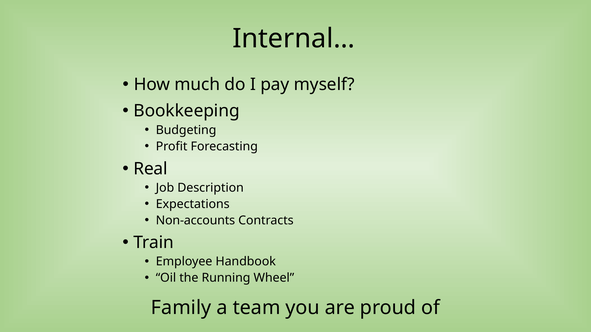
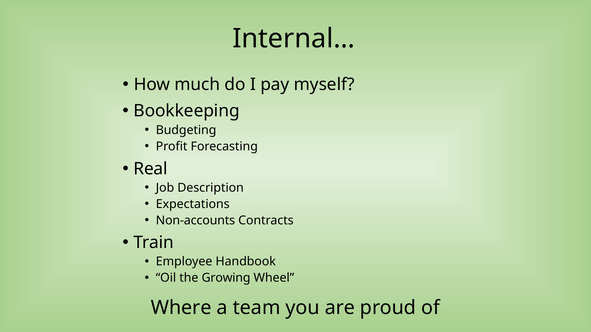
Running: Running -> Growing
Family: Family -> Where
